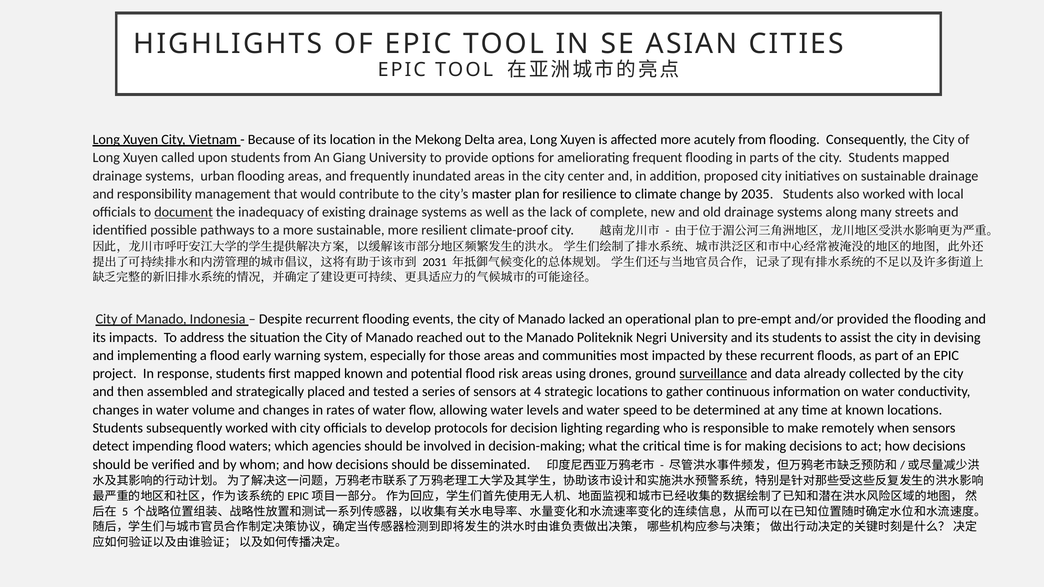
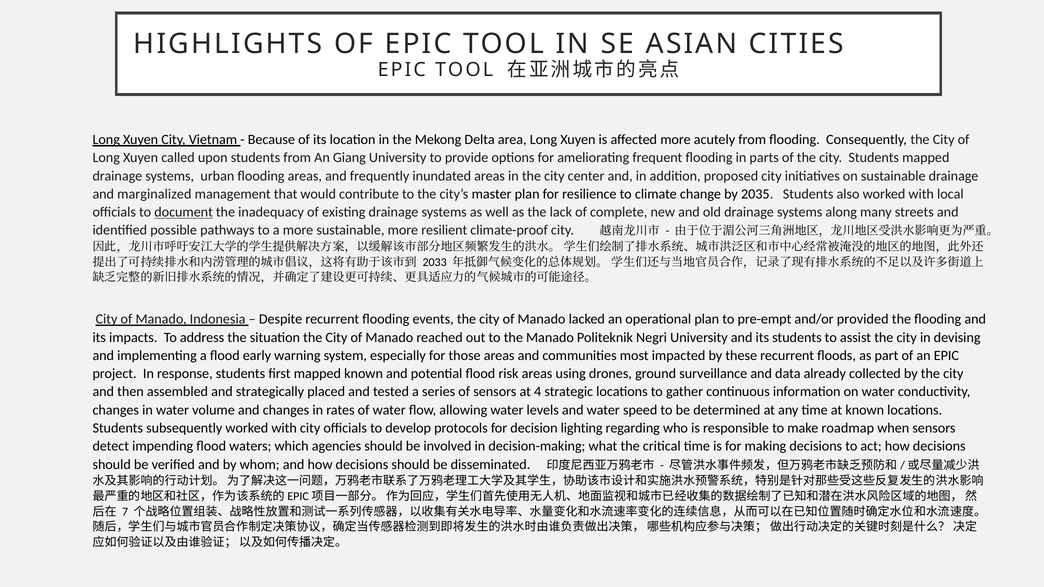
responsibility: responsibility -> marginalized
2031: 2031 -> 2033
surveillance underline: present -> none
remotely: remotely -> roadmap
5: 5 -> 7
